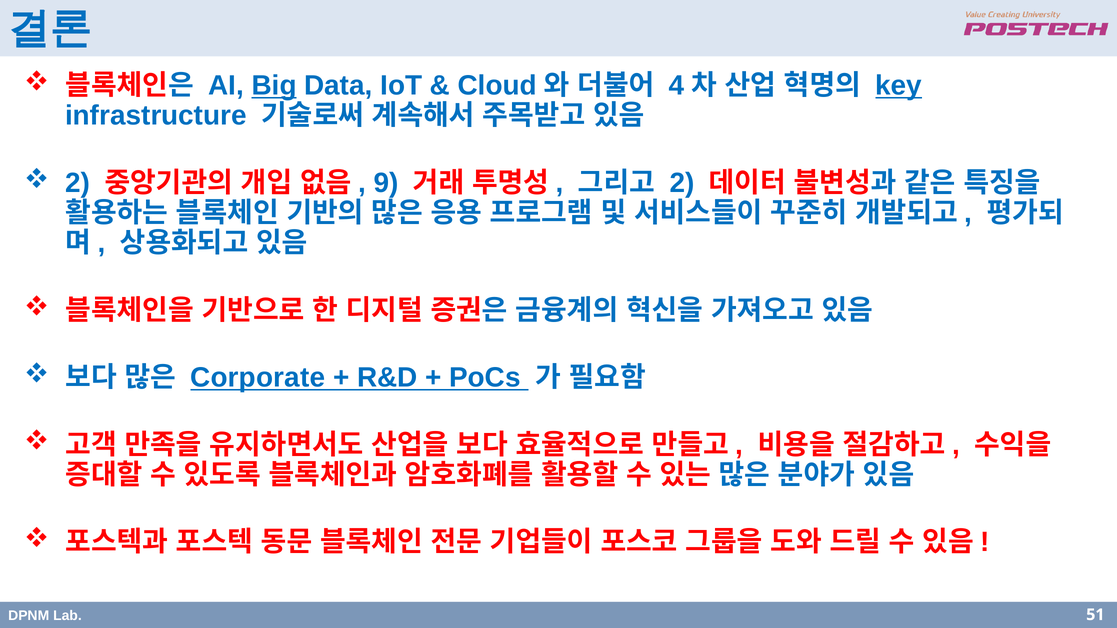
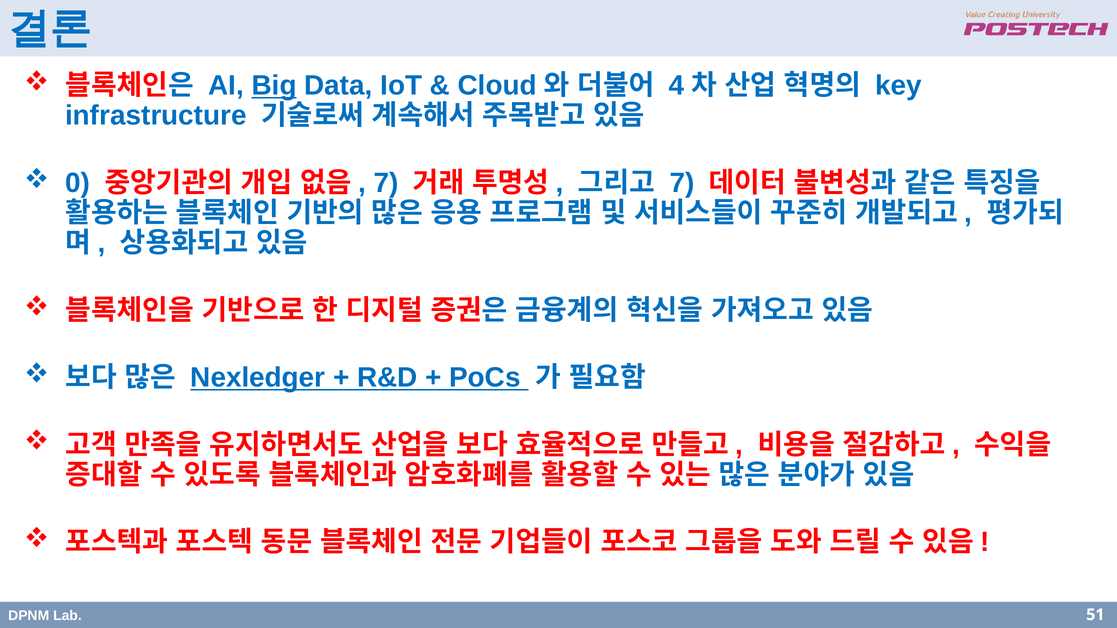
key underline: present -> none
2 at (78, 183): 2 -> 0
9 at (386, 183): 9 -> 7
2 at (682, 183): 2 -> 7
Corporate: Corporate -> Nexledger
